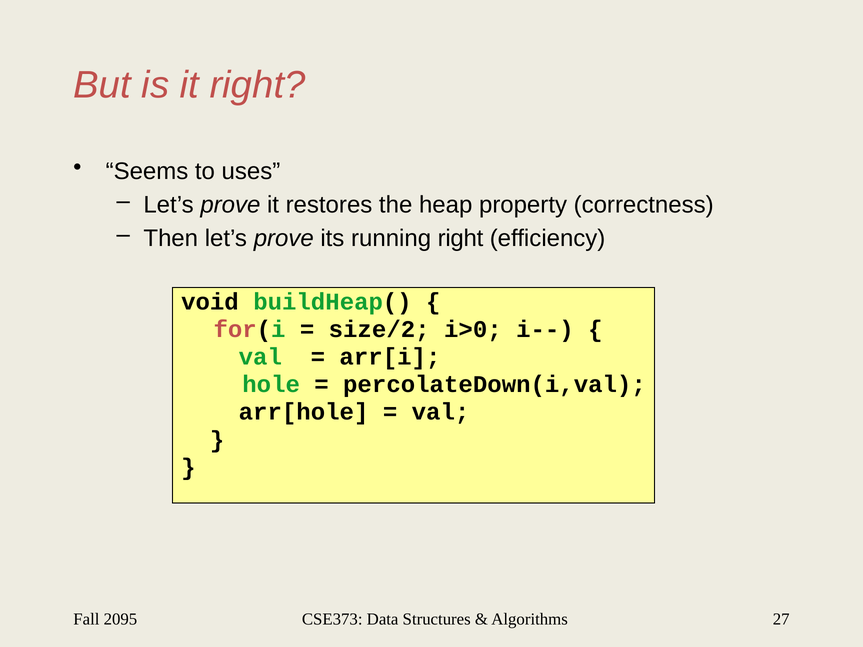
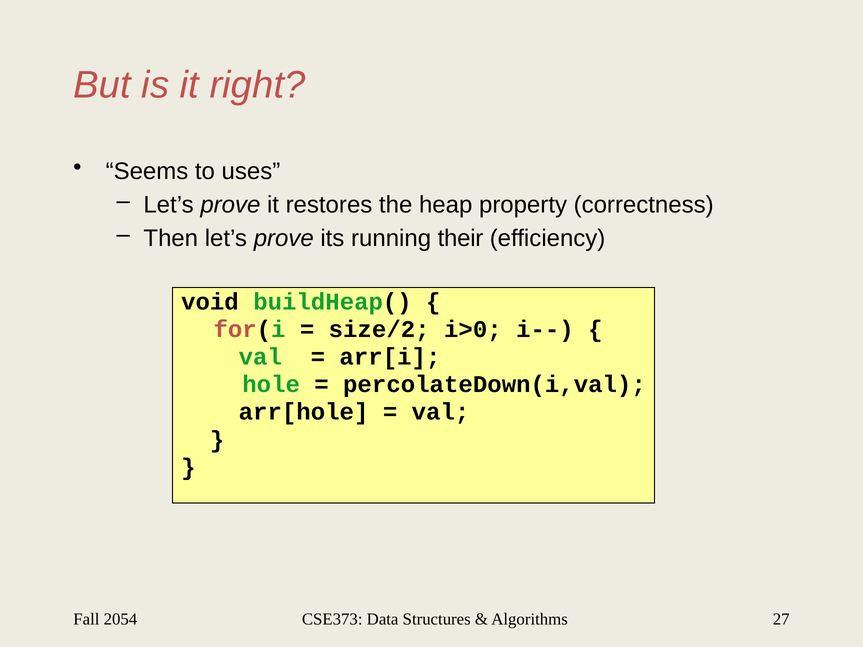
running right: right -> their
2095: 2095 -> 2054
